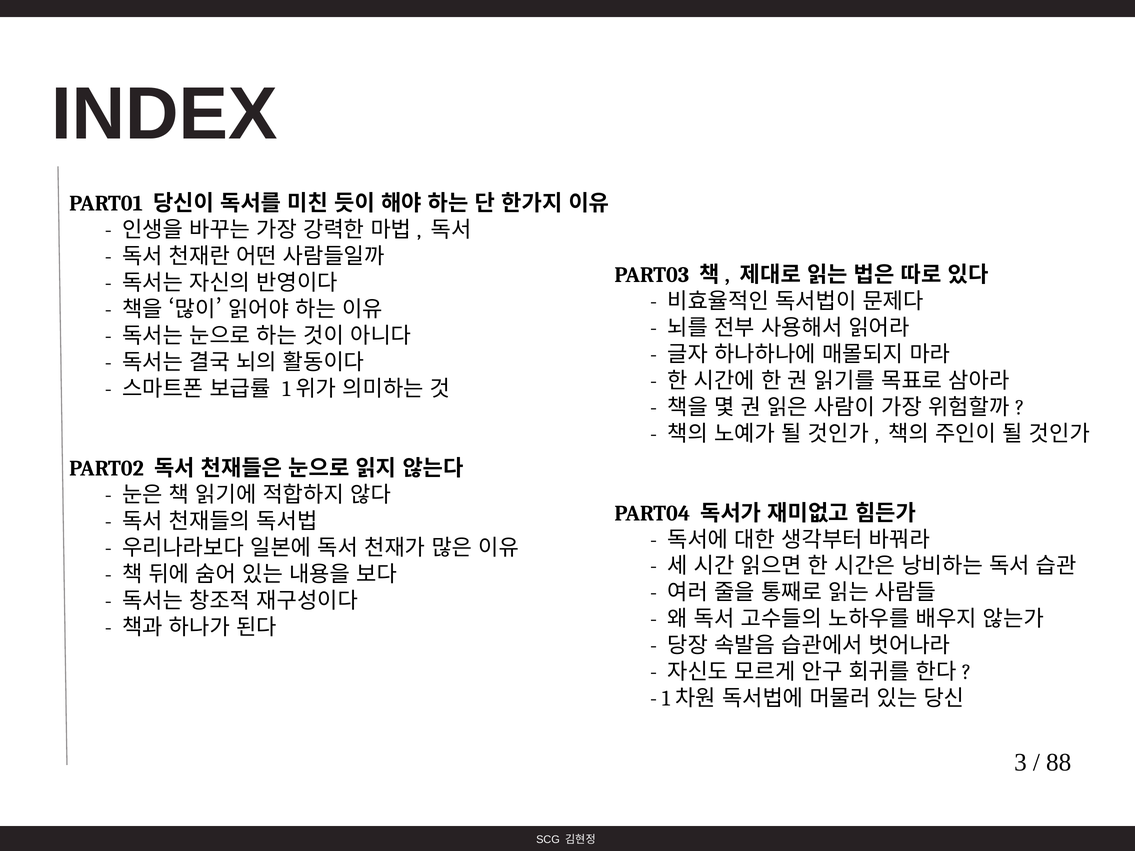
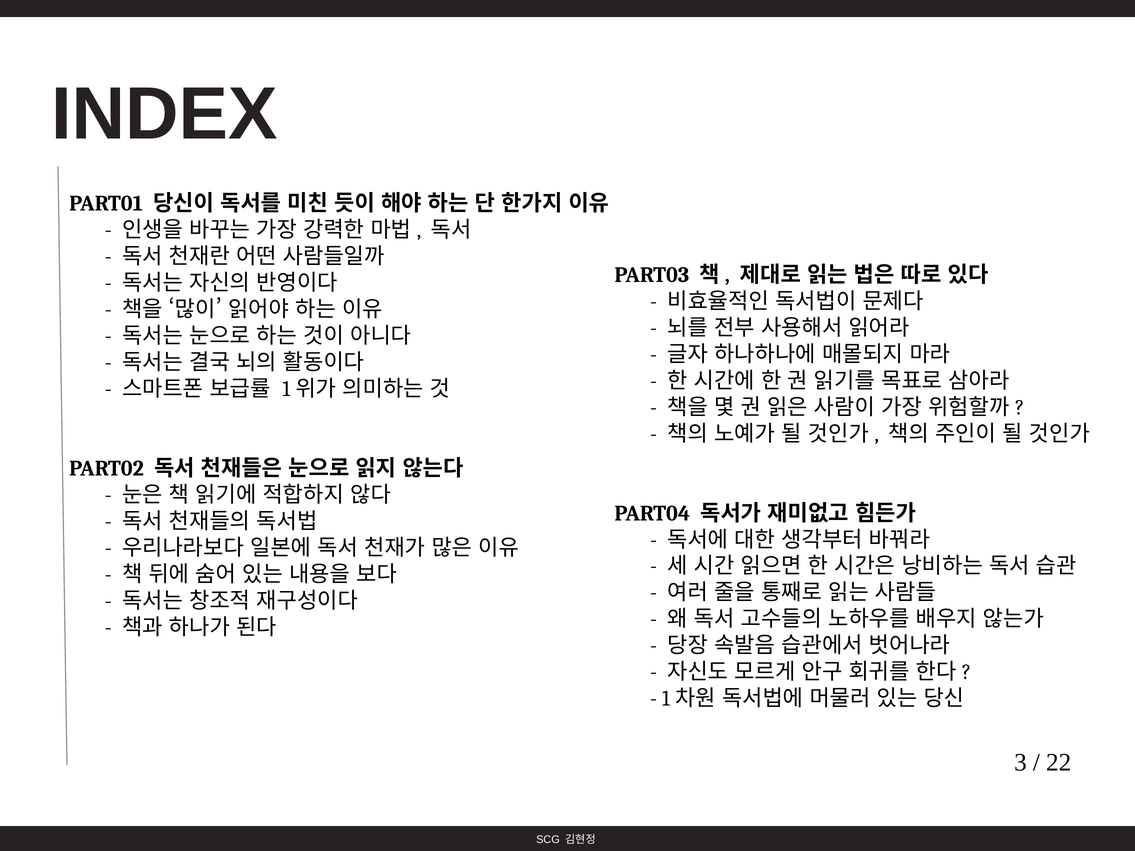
88: 88 -> 22
